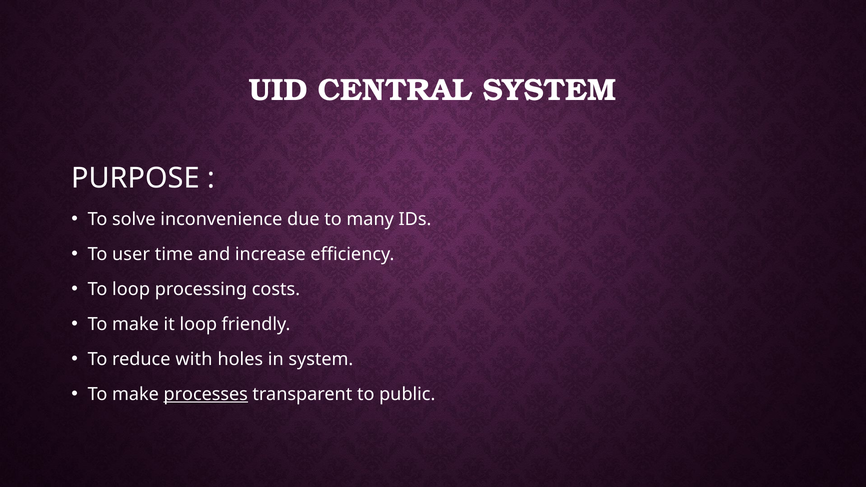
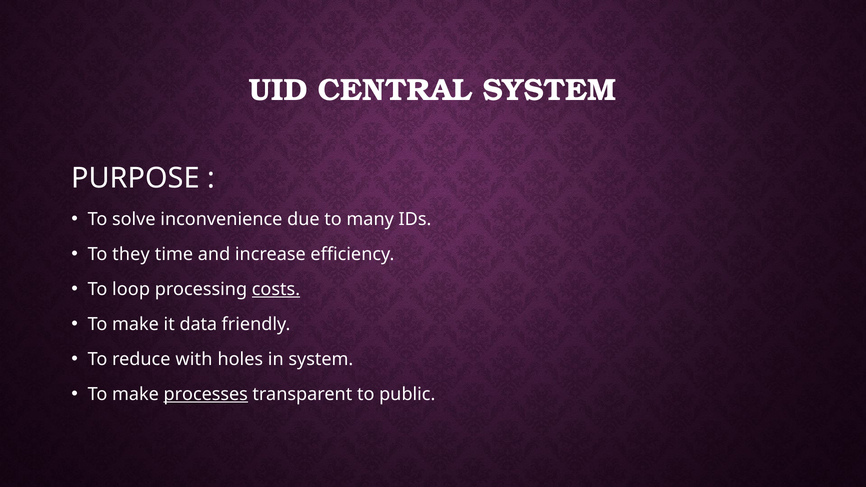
user: user -> they
costs underline: none -> present
it loop: loop -> data
